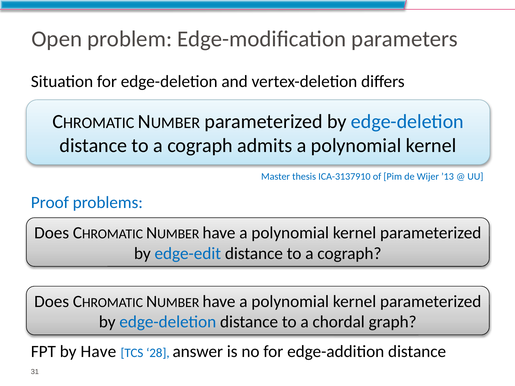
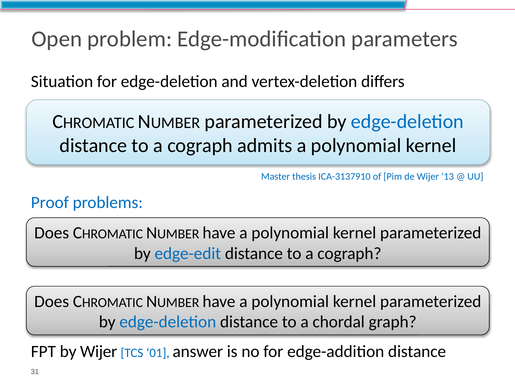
by Have: Have -> Wijer
28: 28 -> 01
